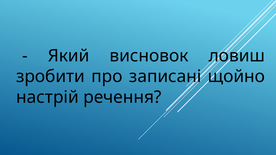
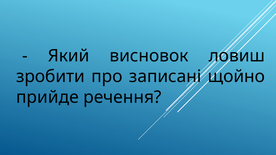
настрій: настрій -> прийде
